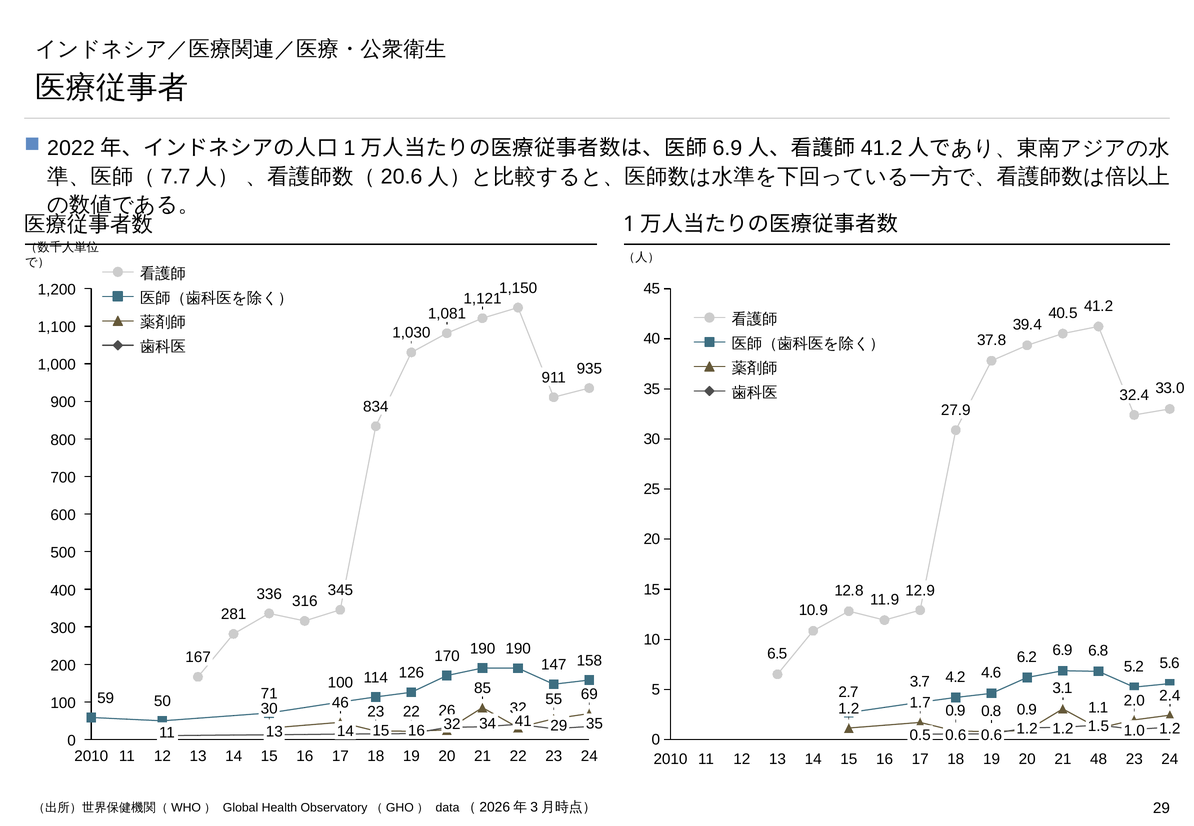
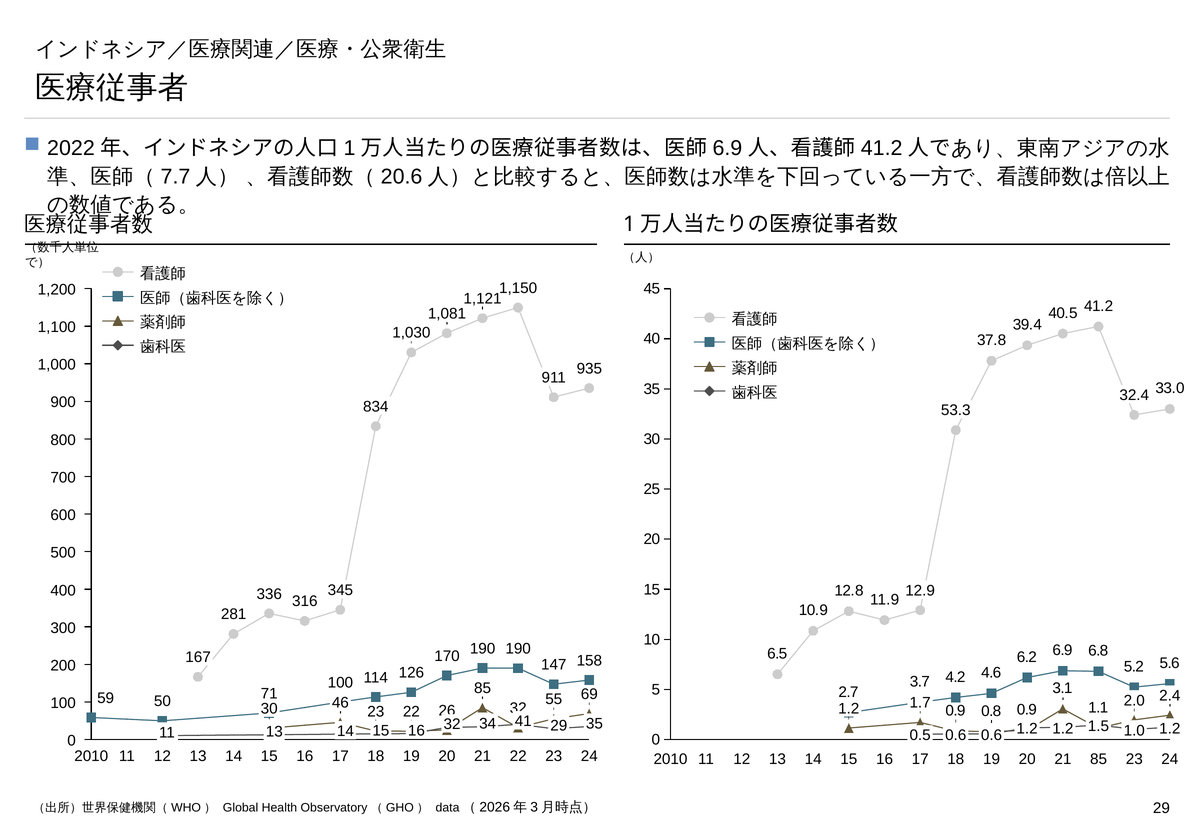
27.9: 27.9 -> 53.3
21 48: 48 -> 85
